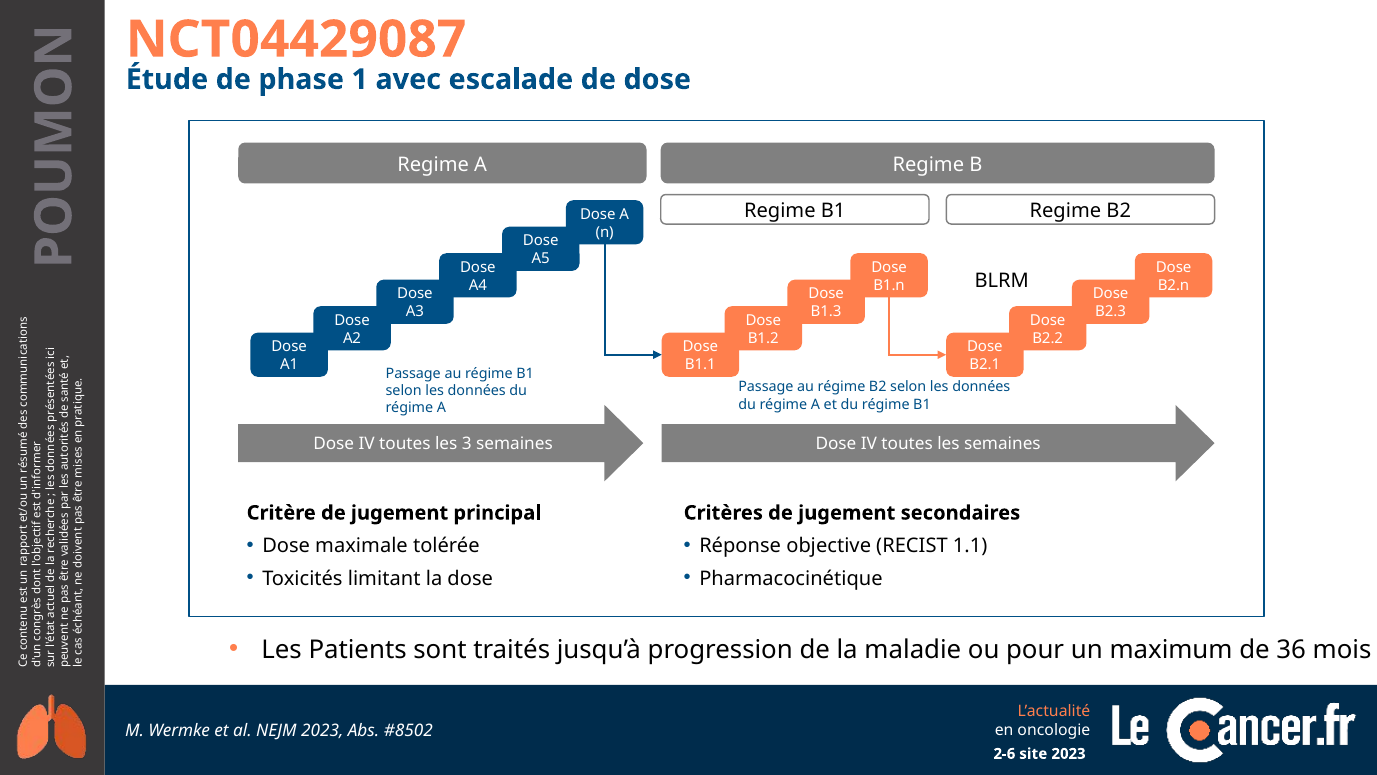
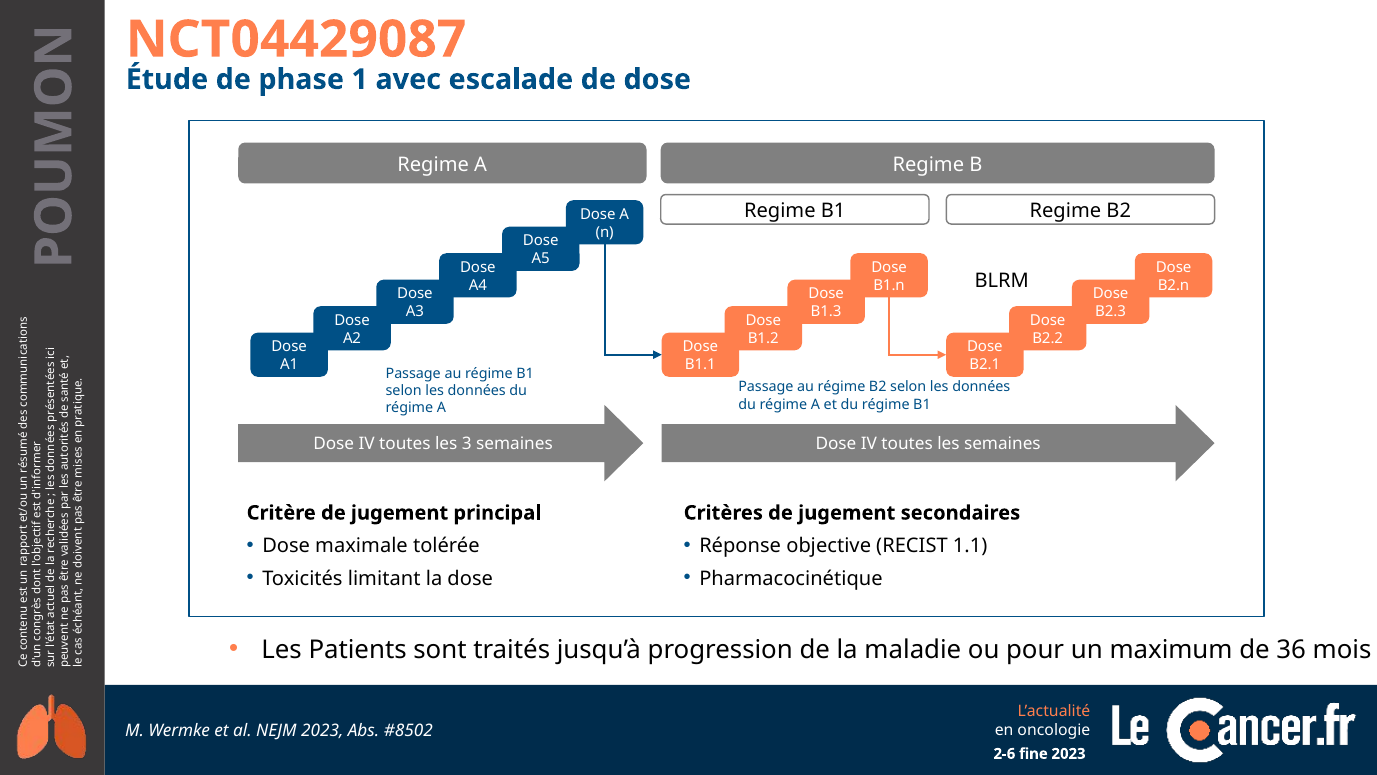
site: site -> fine
